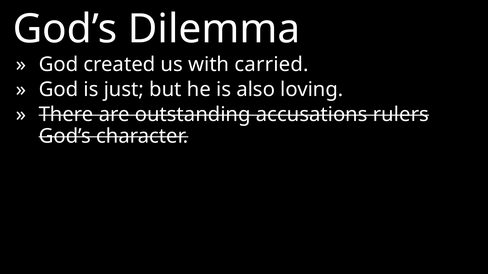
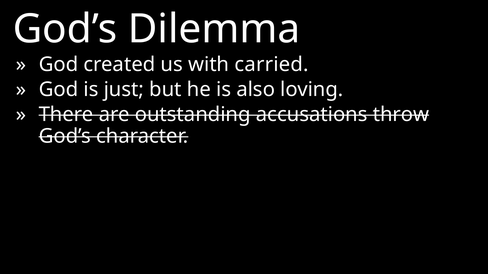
rulers: rulers -> throw
